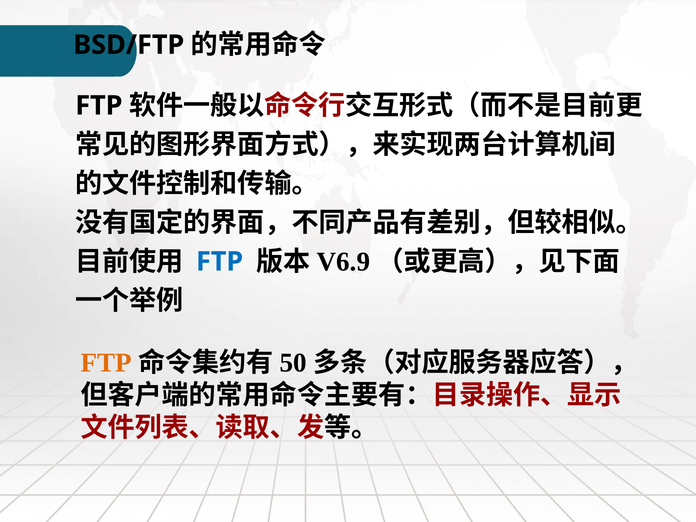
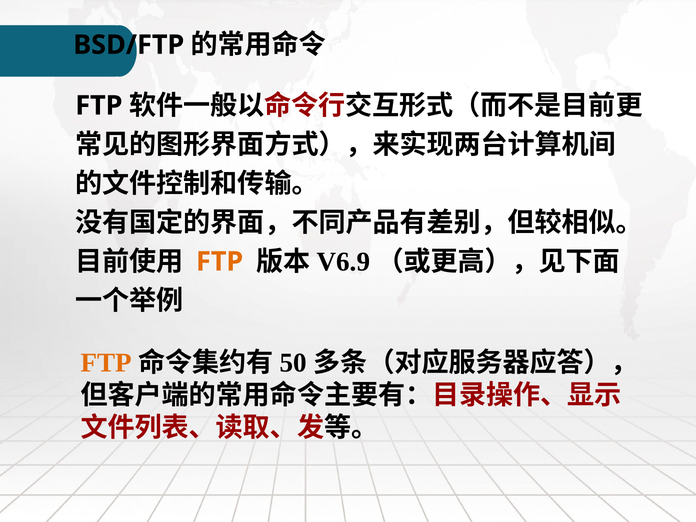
FTP at (220, 262) colour: blue -> orange
